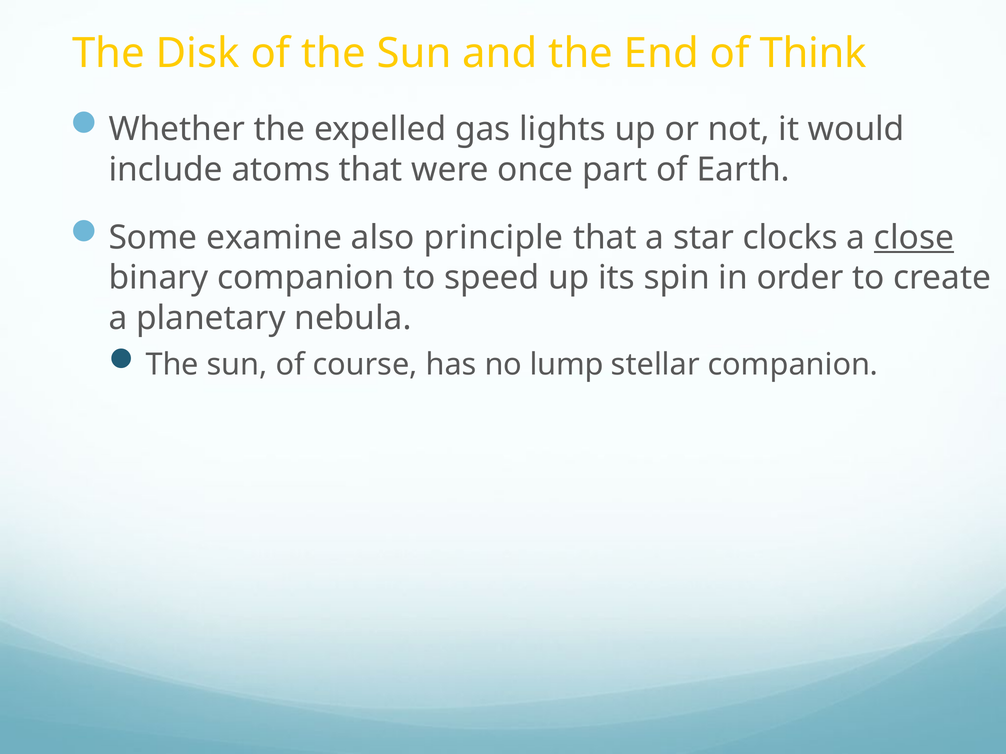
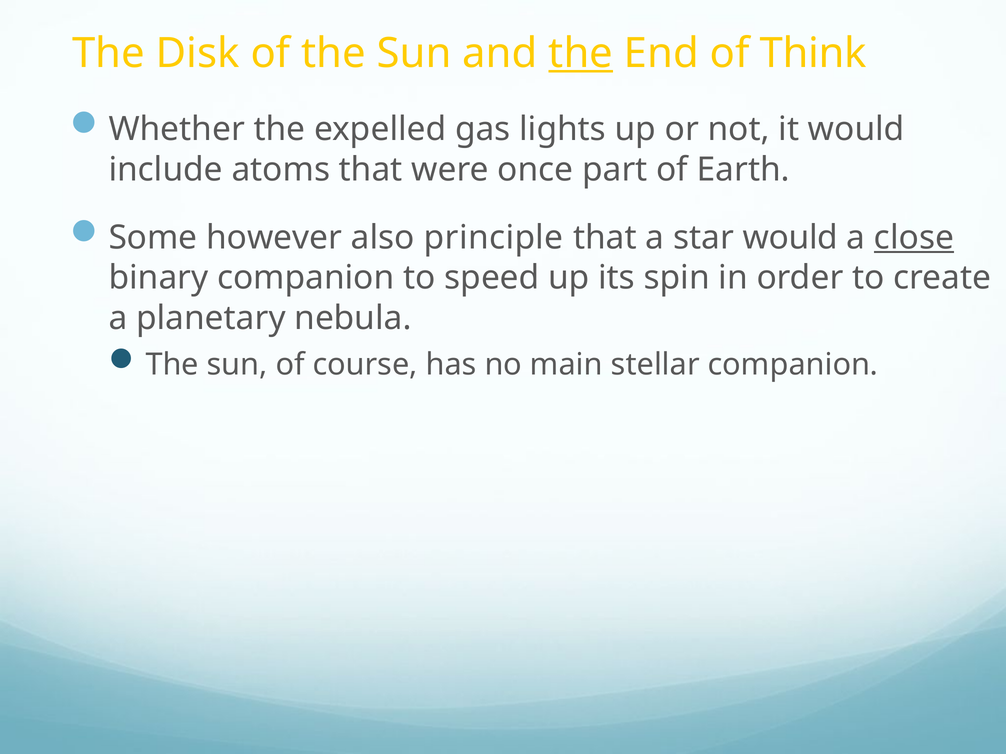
the at (581, 53) underline: none -> present
examine: examine -> however
star clocks: clocks -> would
lump: lump -> main
